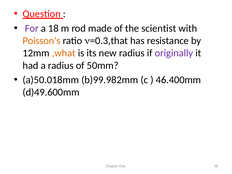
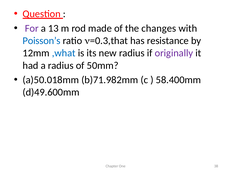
18: 18 -> 13
scientist: scientist -> changes
Poisson’s colour: orange -> blue
,what colour: orange -> blue
b)99.982mm: b)99.982mm -> b)71.982mm
46.400mm: 46.400mm -> 58.400mm
